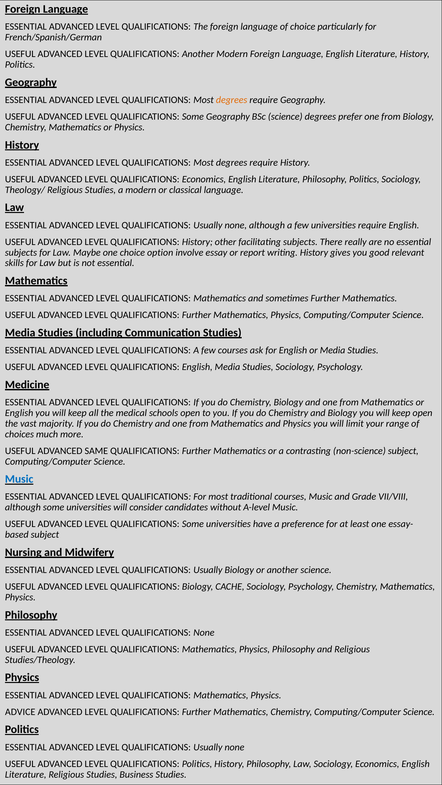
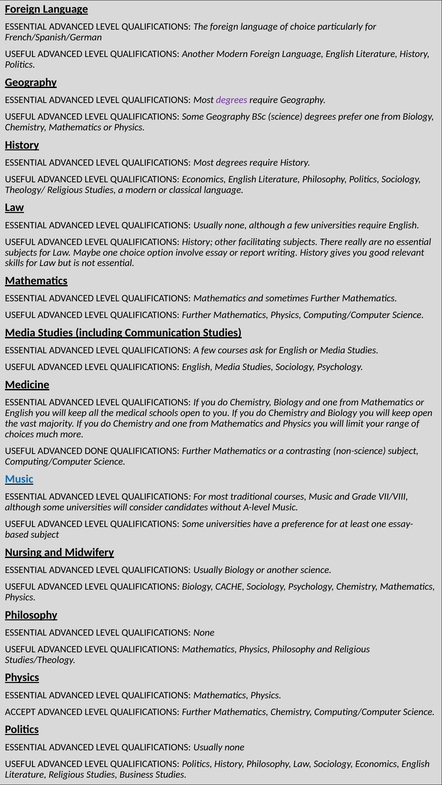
degrees at (232, 100) colour: orange -> purple
SAME: SAME -> DONE
ADVICE: ADVICE -> ACCEPT
